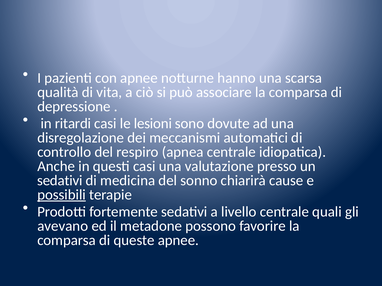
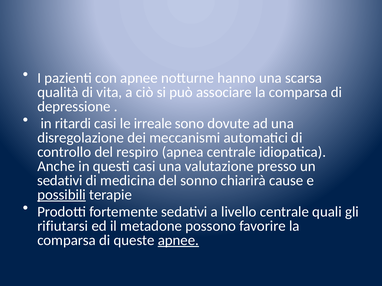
lesioni: lesioni -> irreale
avevano: avevano -> rifiutarsi
apnee at (178, 241) underline: none -> present
